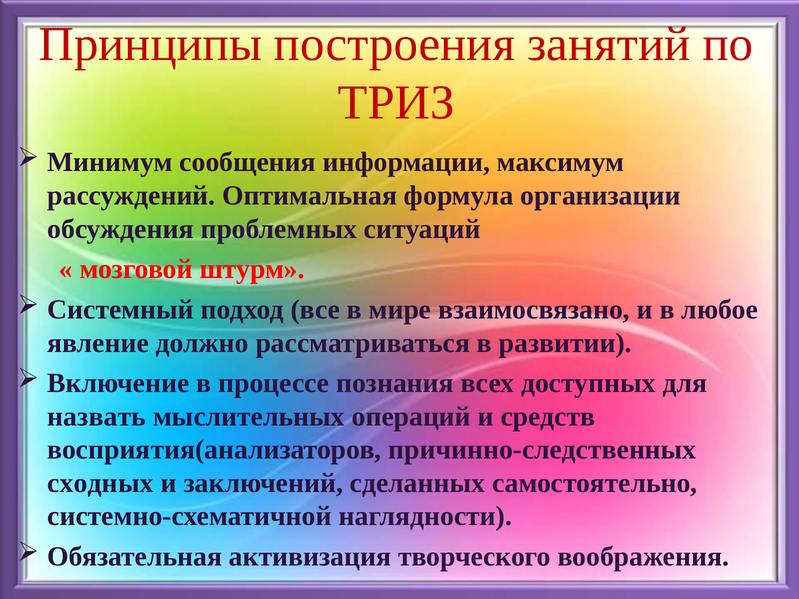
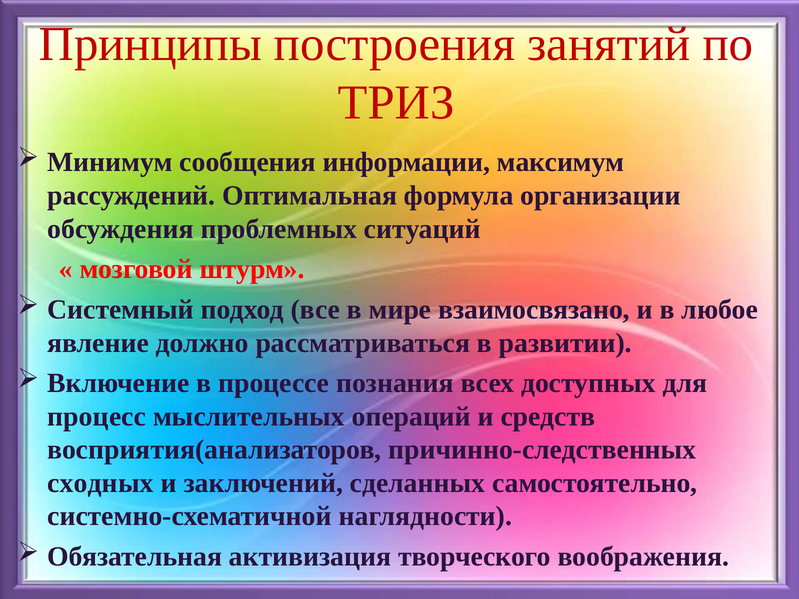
назвать: назвать -> процесс
